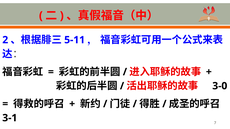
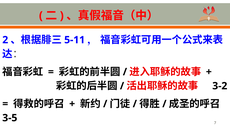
3-0: 3-0 -> 3-2
3-1: 3-1 -> 3-5
